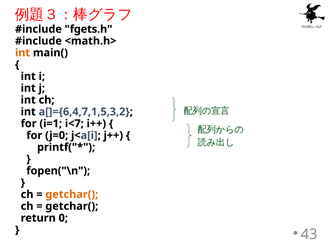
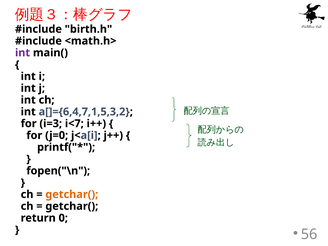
fgets.h: fgets.h -> birth.h
int at (23, 53) colour: orange -> purple
i=1: i=1 -> i=3
43: 43 -> 56
